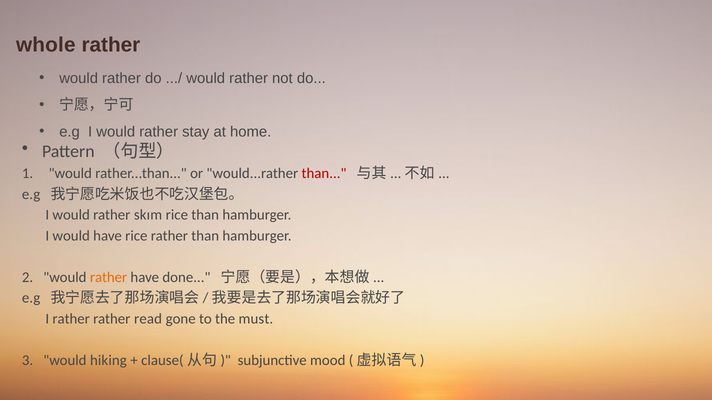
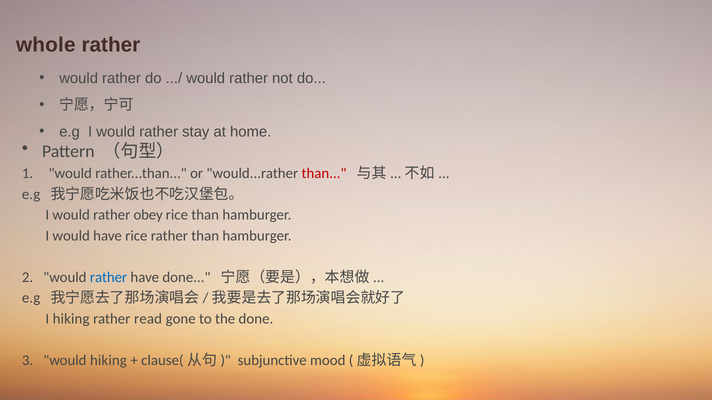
skɪm: skɪm -> obey
rather at (109, 278) colour: orange -> blue
I rather: rather -> hiking
the must: must -> done
